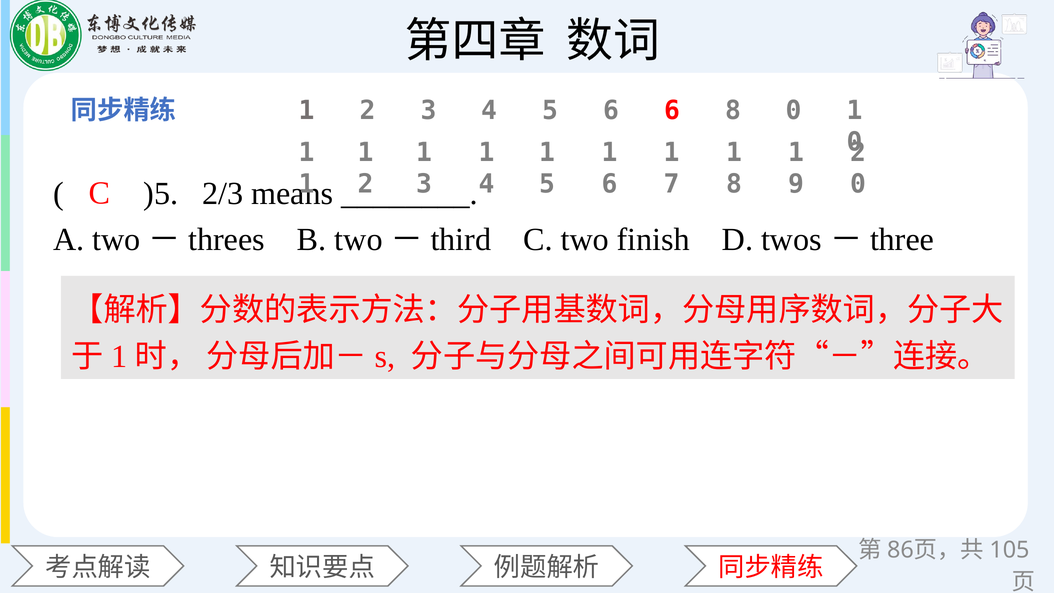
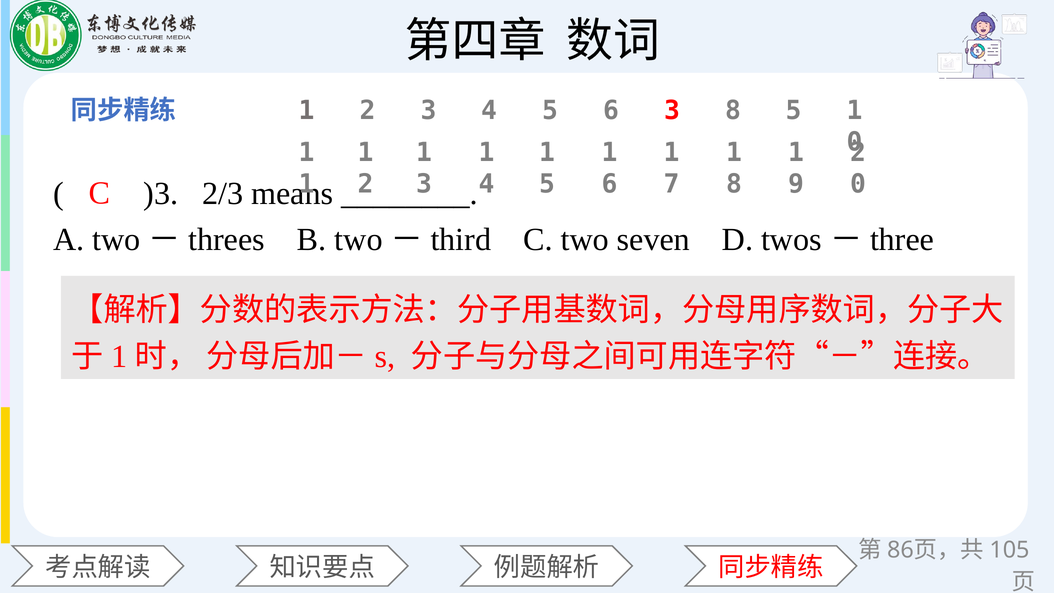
6 6: 6 -> 3
8 0: 0 -> 5
)5: )5 -> )3
finish: finish -> seven
